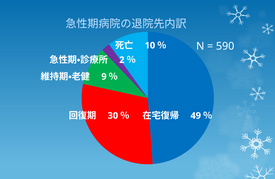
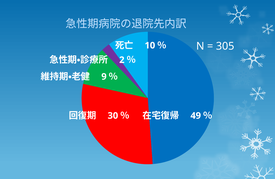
590: 590 -> 305
